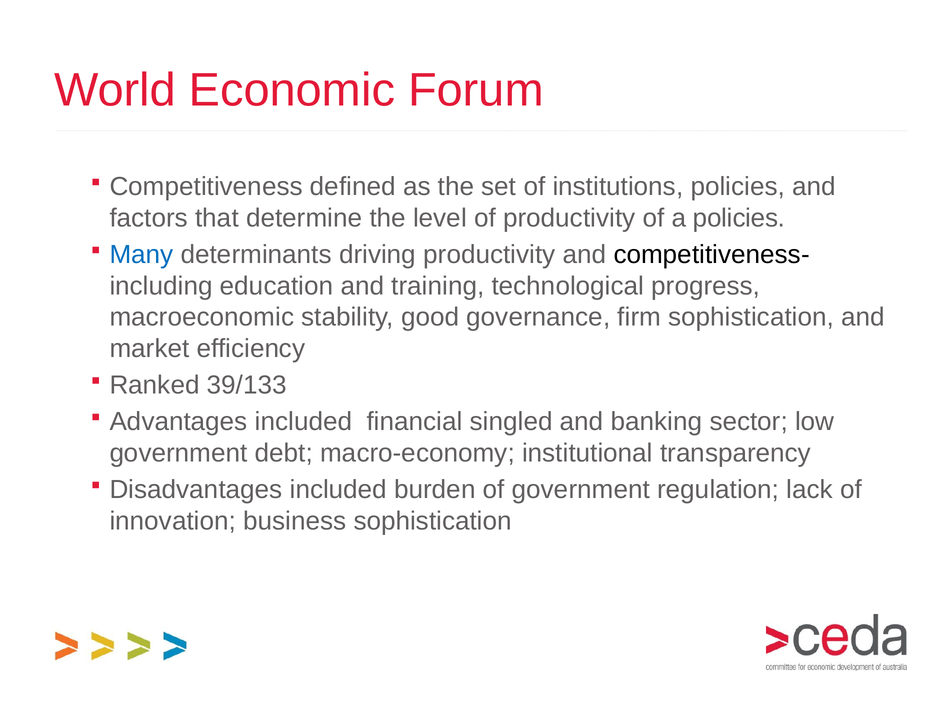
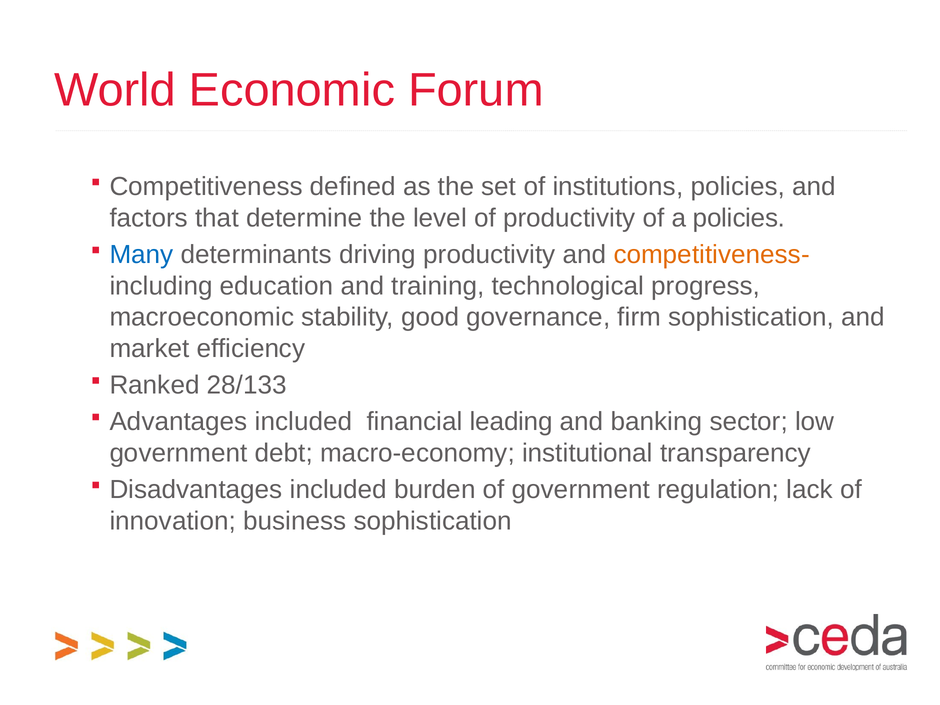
competitiveness- colour: black -> orange
39/133: 39/133 -> 28/133
singled: singled -> leading
